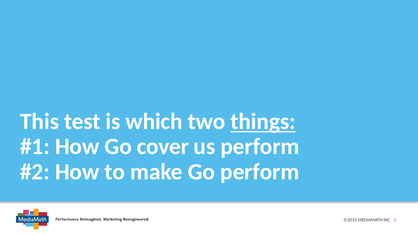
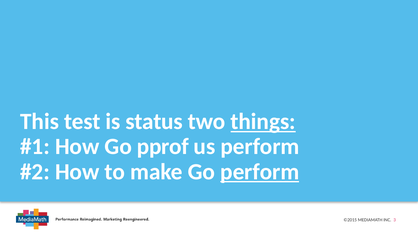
which: which -> status
cover: cover -> pprof
perform at (260, 172) underline: none -> present
